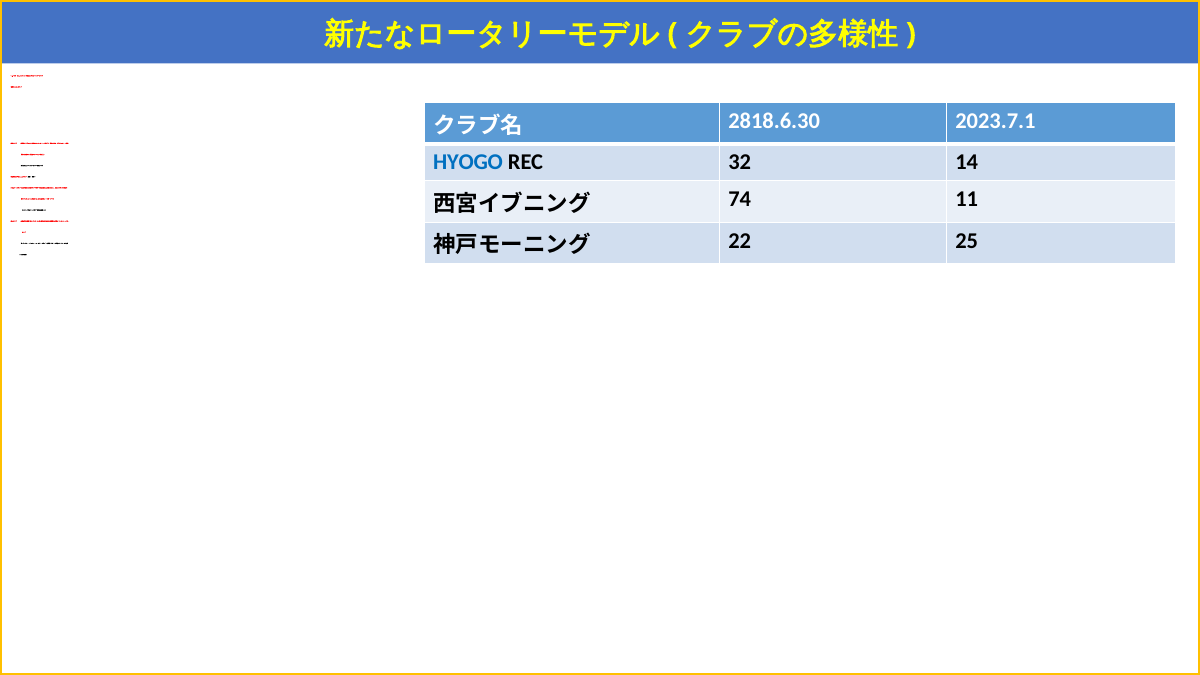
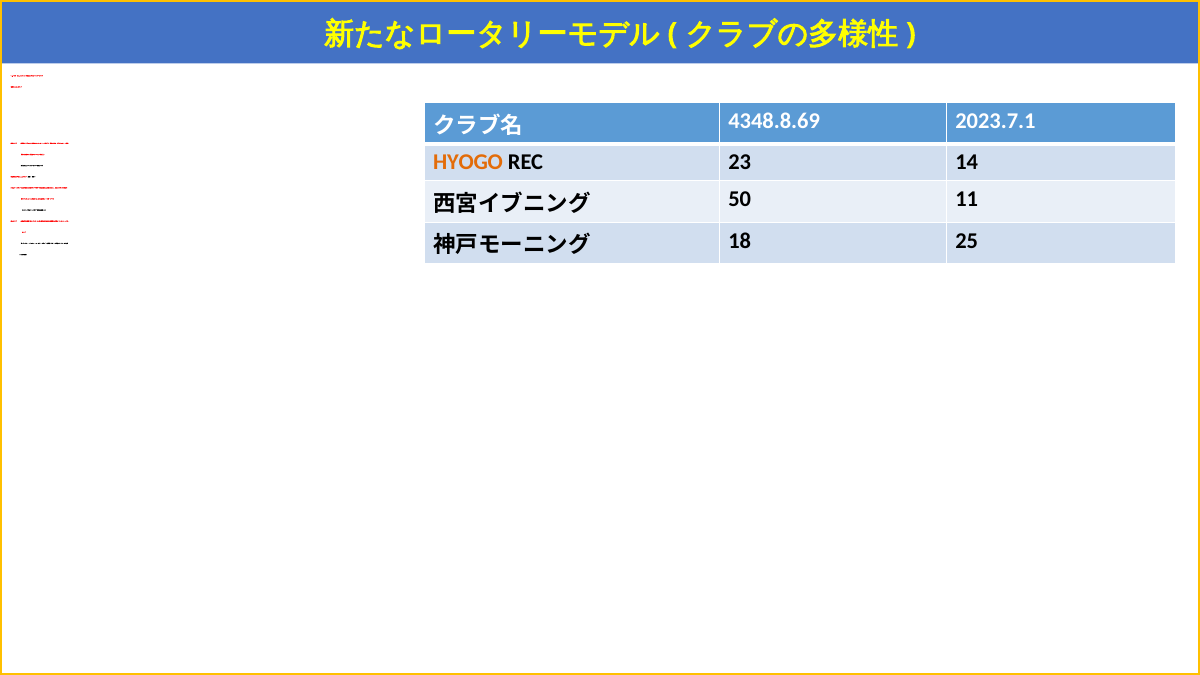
2818.6.30: 2818.6.30 -> 4348.8.69
HYOGO colour: blue -> orange
32: 32 -> 23
74: 74 -> 50
22: 22 -> 18
